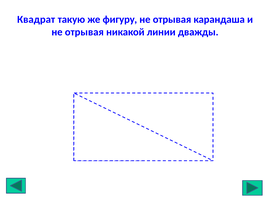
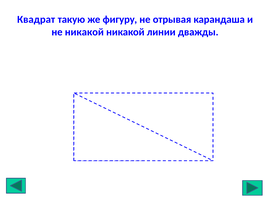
отрывая at (84, 32): отрывая -> никакой
